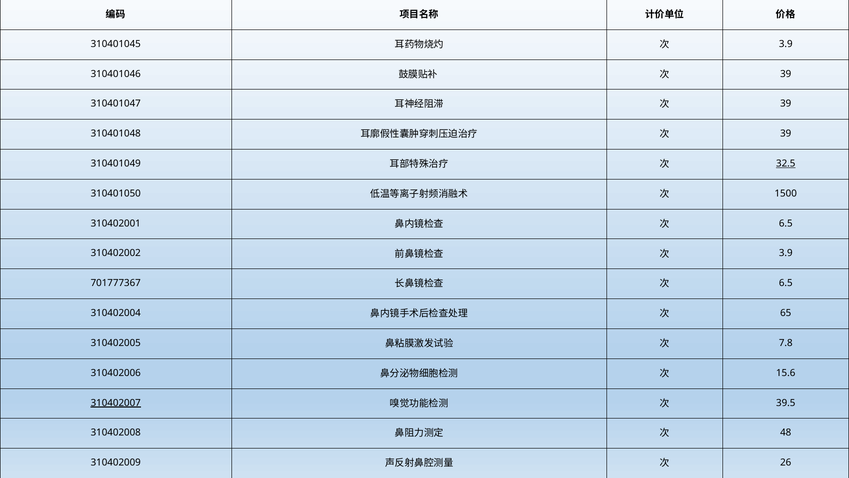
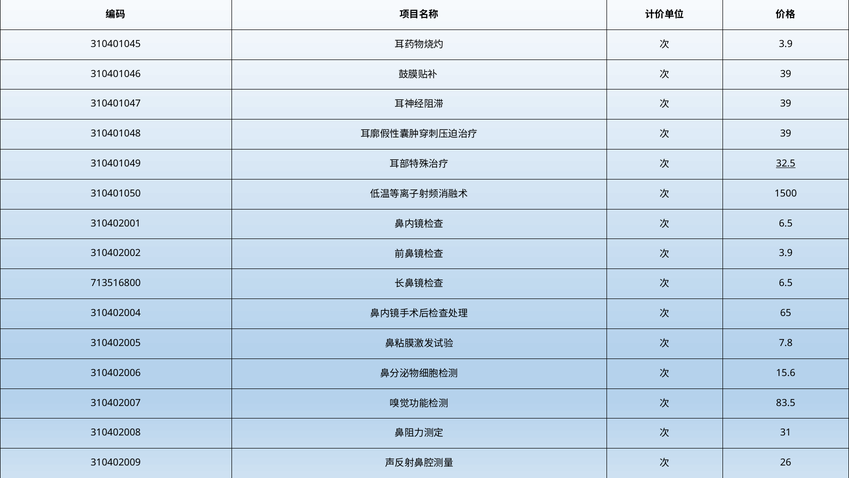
701777367: 701777367 -> 713516800
310402007 underline: present -> none
39.5: 39.5 -> 83.5
48: 48 -> 31
